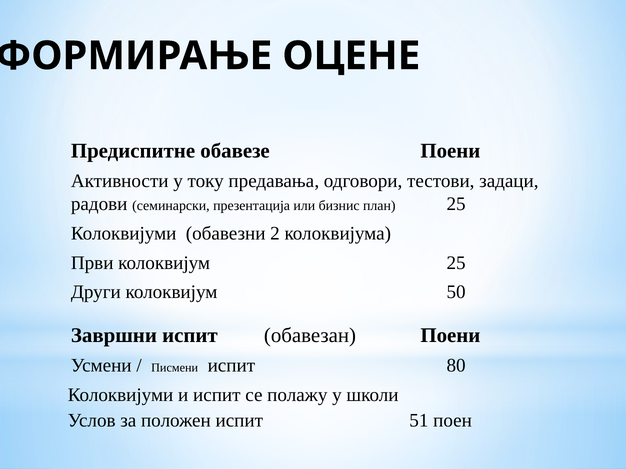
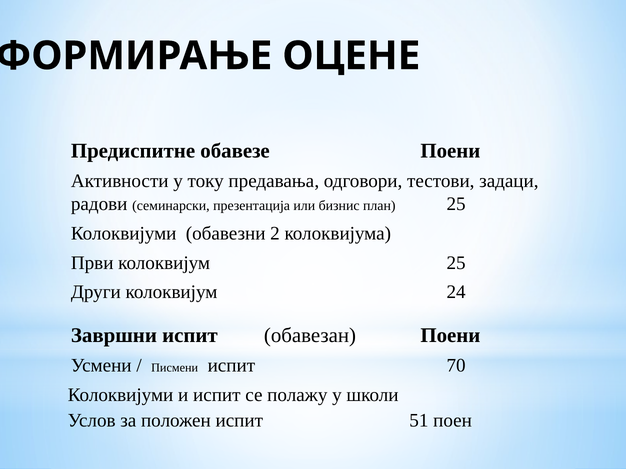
50: 50 -> 24
80: 80 -> 70
